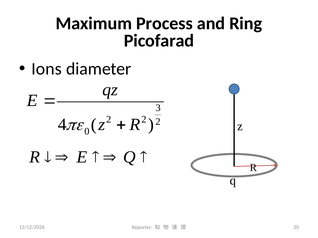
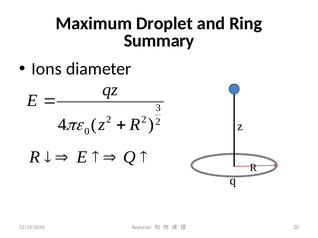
Process: Process -> Droplet
Picofarad: Picofarad -> Summary
